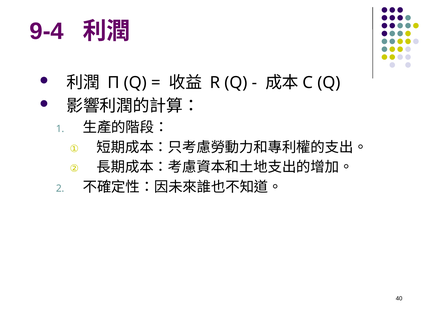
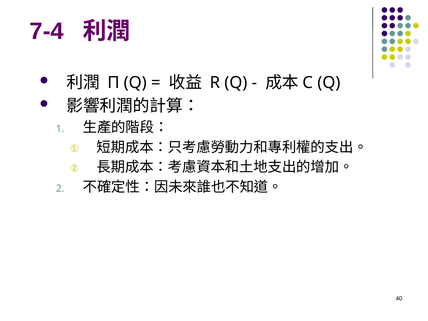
9-4: 9-4 -> 7-4
